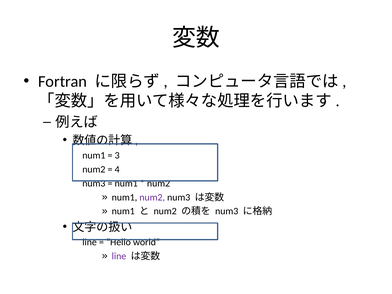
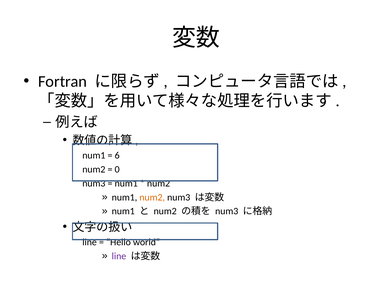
3: 3 -> 6
4: 4 -> 0
num2 at (152, 197) colour: purple -> orange
